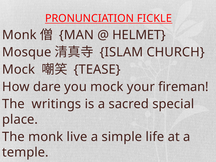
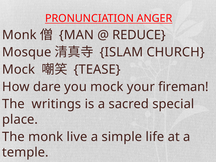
FICKLE: FICKLE -> ANGER
HELMET: HELMET -> REDUCE
